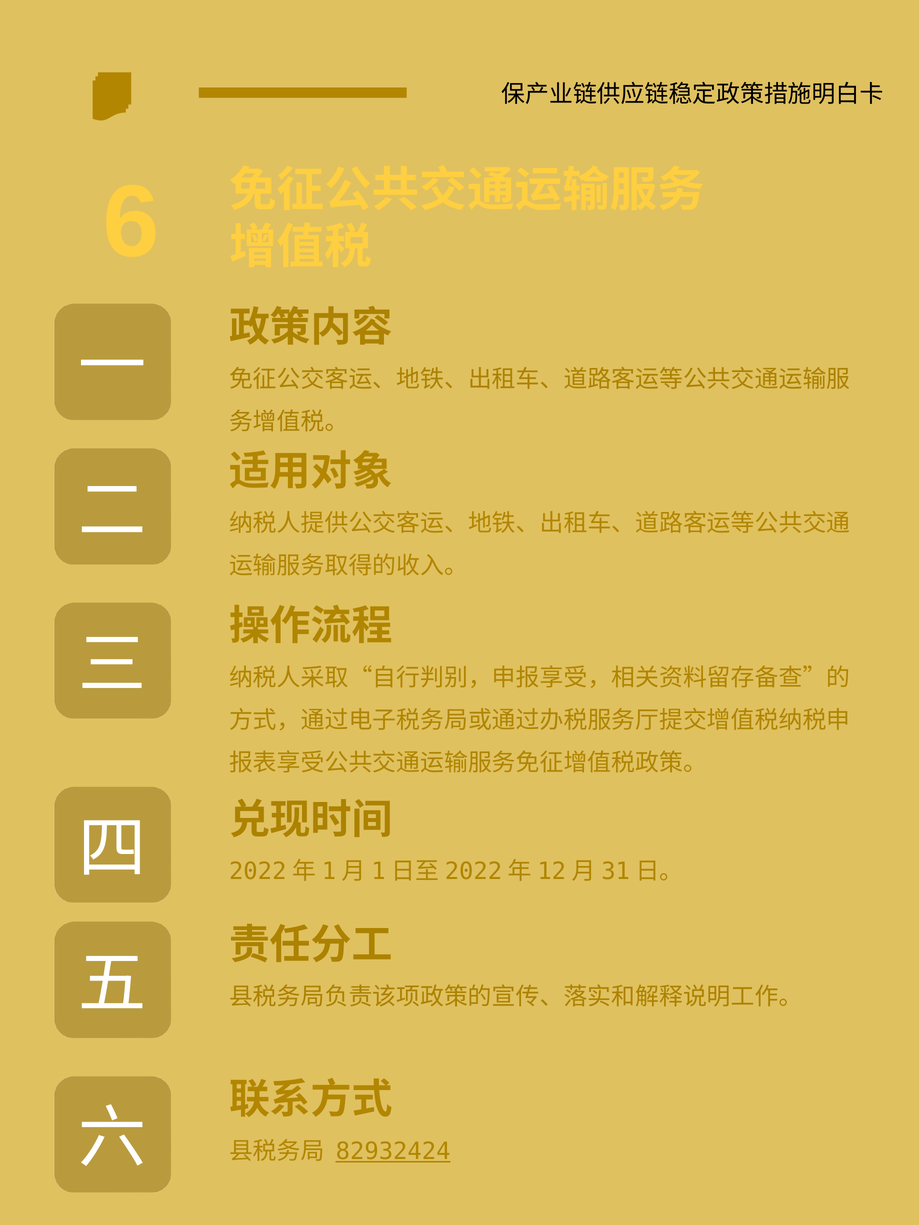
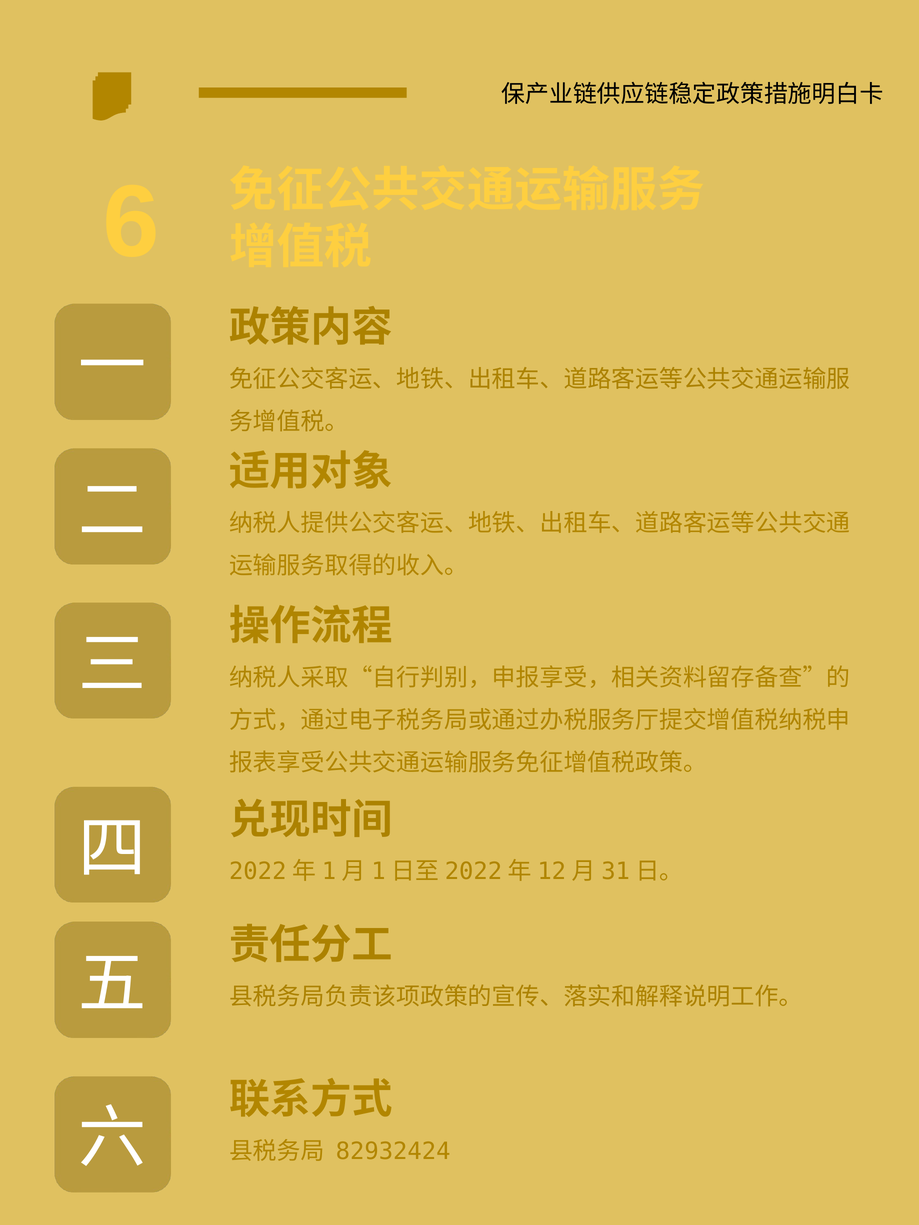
82932424 underline: present -> none
